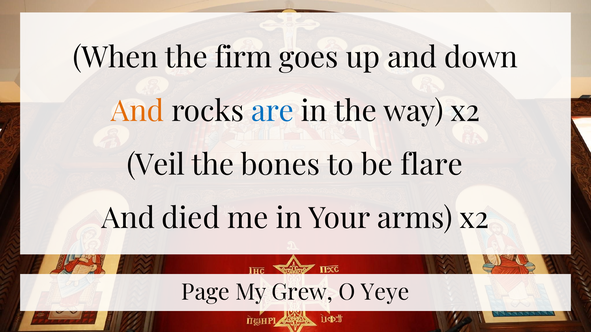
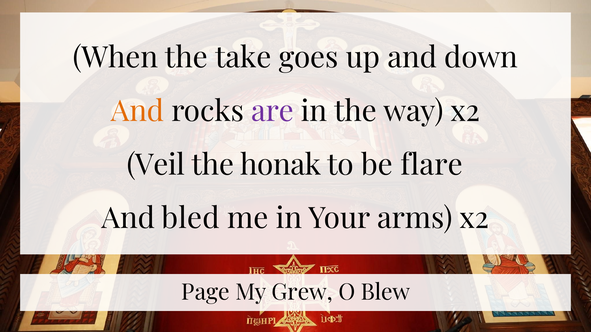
firm: firm -> take
are colour: blue -> purple
bones: bones -> honak
died: died -> bled
Yeye: Yeye -> Blew
